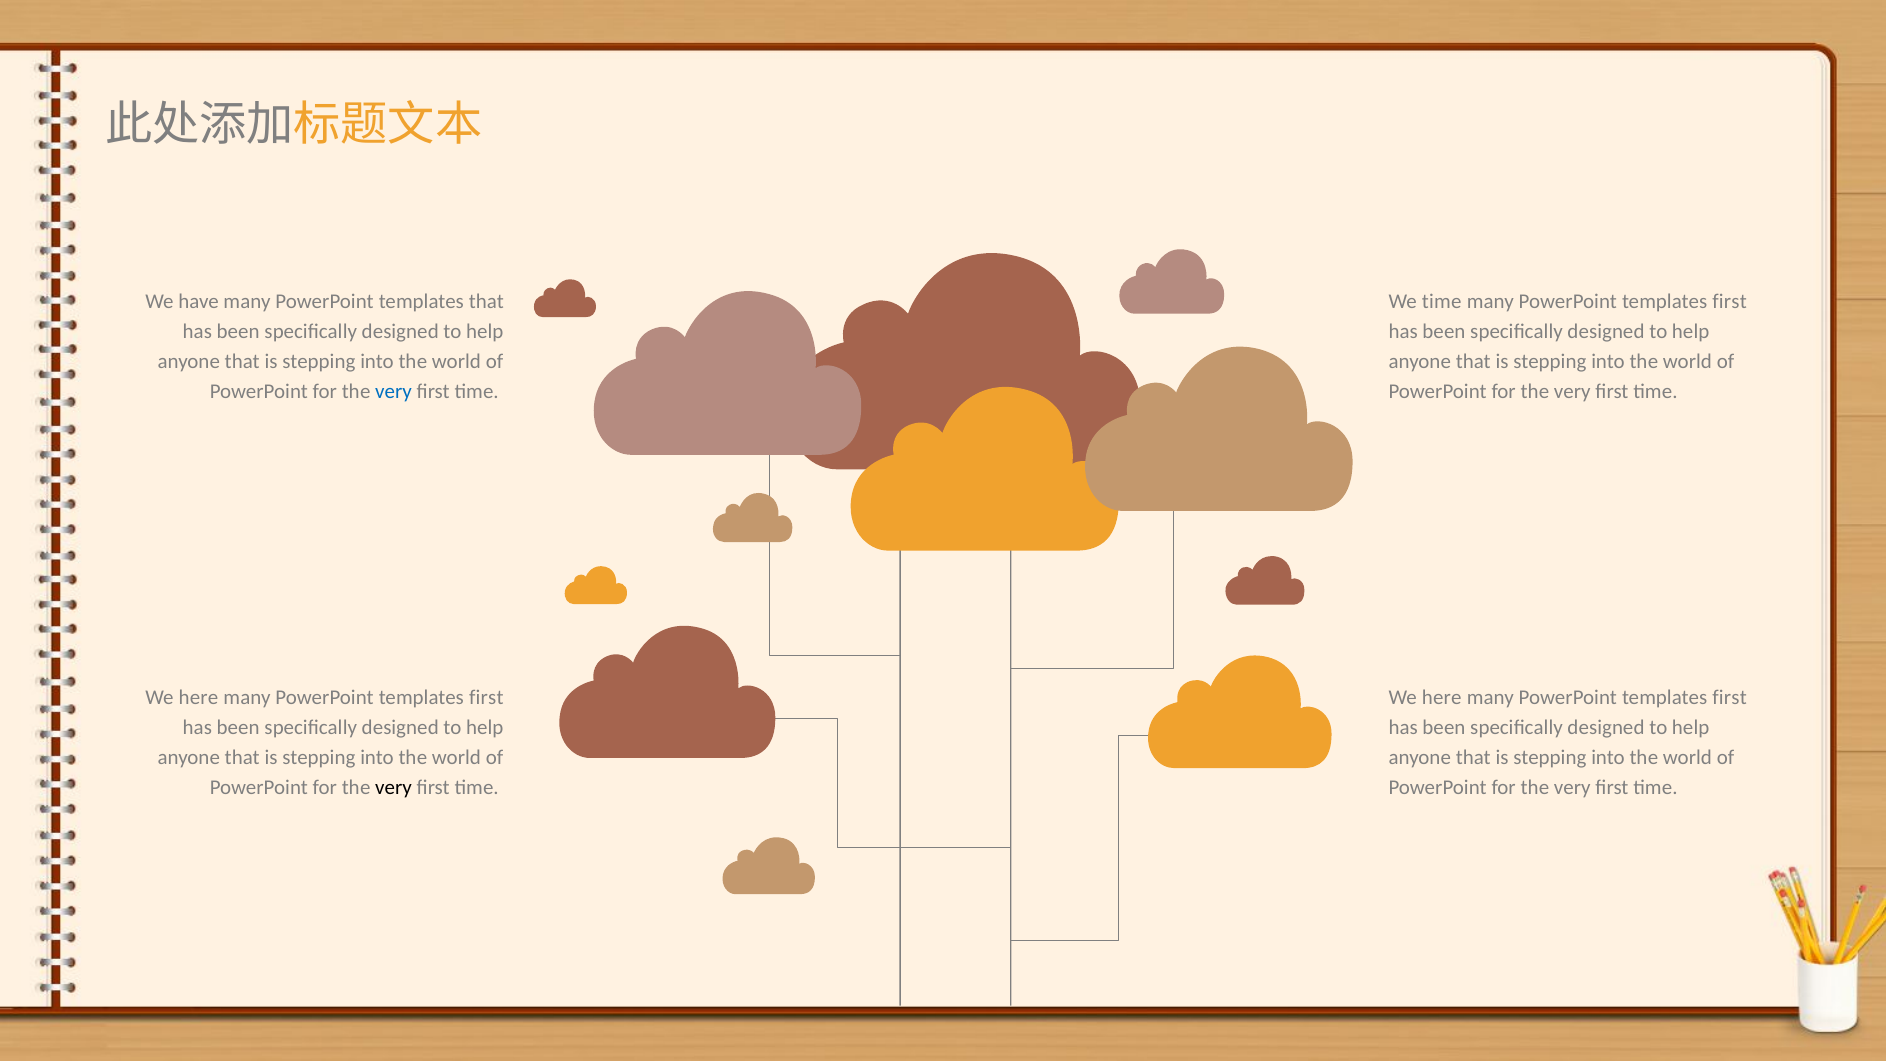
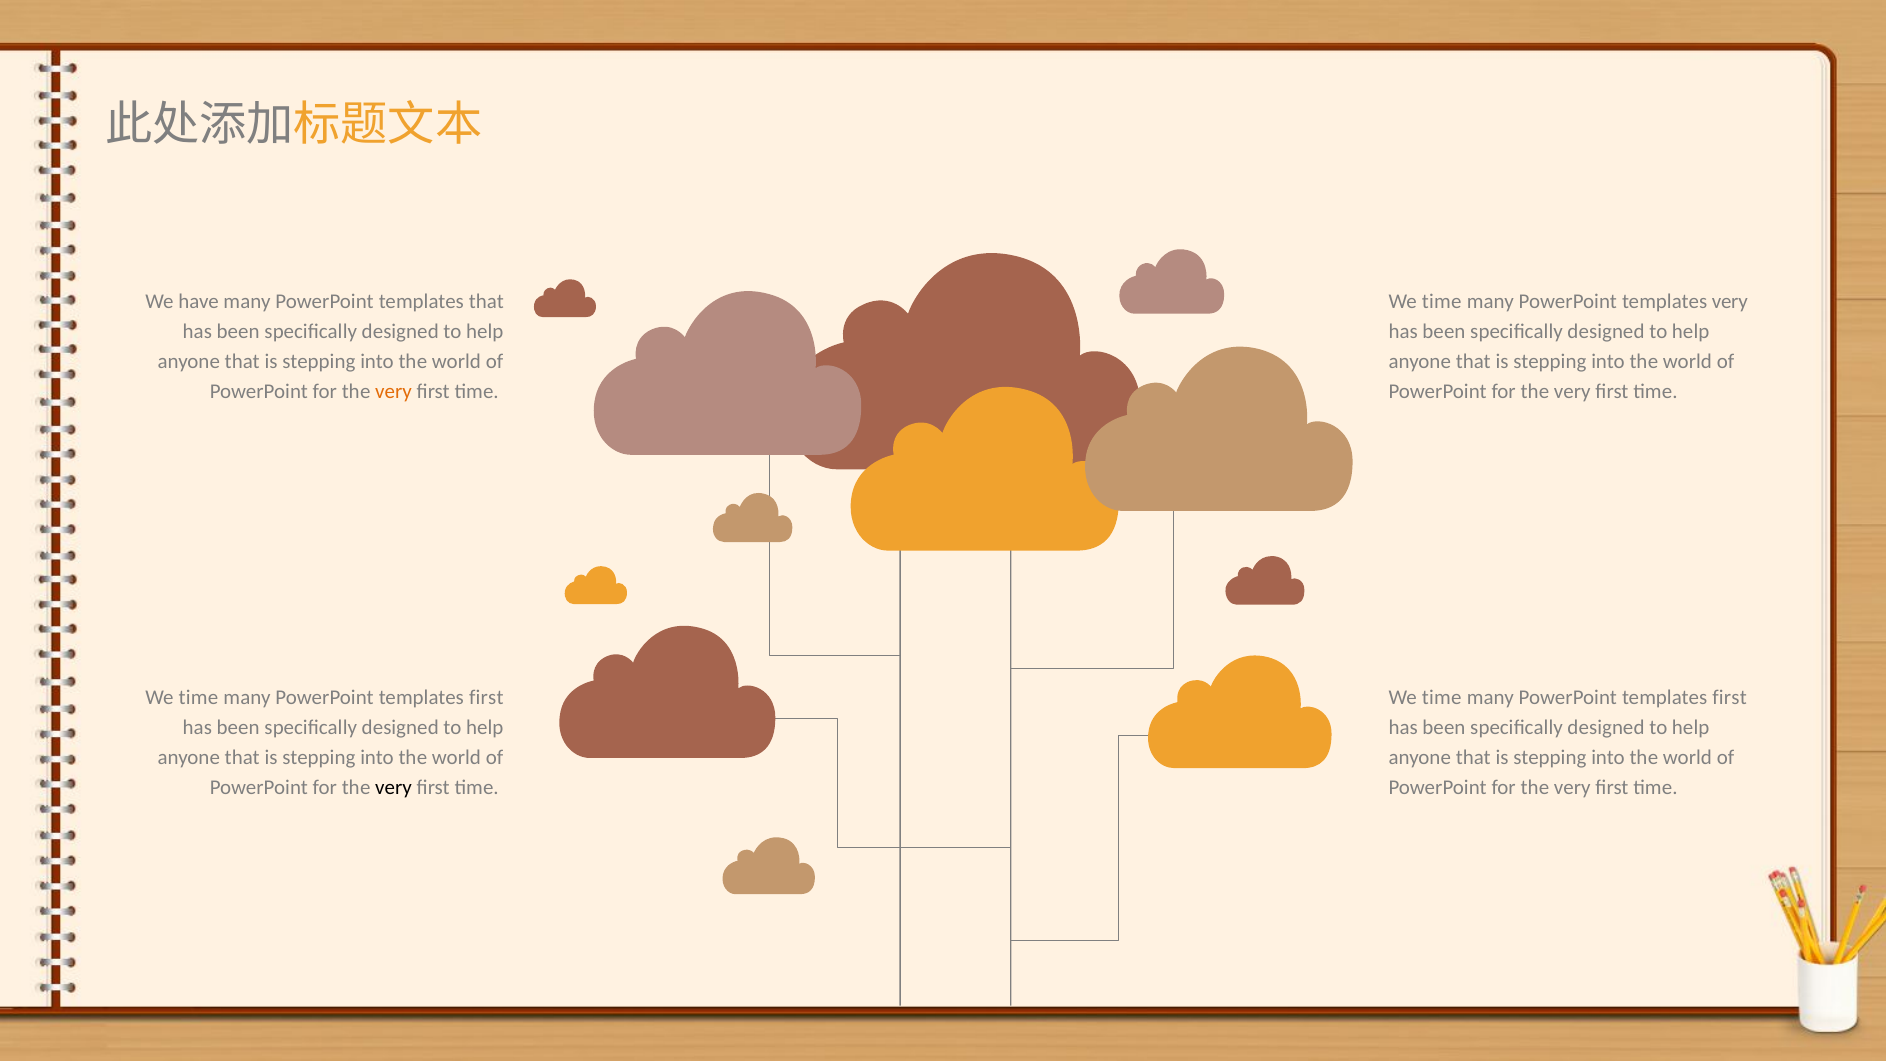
first at (1730, 302): first -> very
very at (393, 392) colour: blue -> orange
here at (198, 698): here -> time
here at (1442, 698): here -> time
